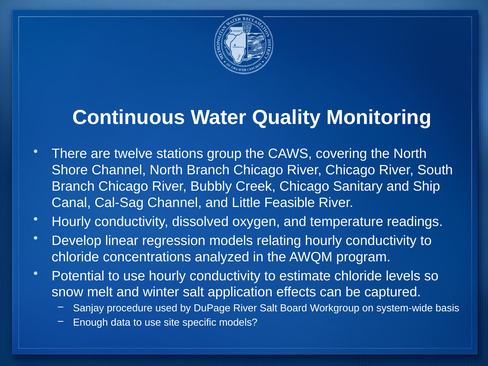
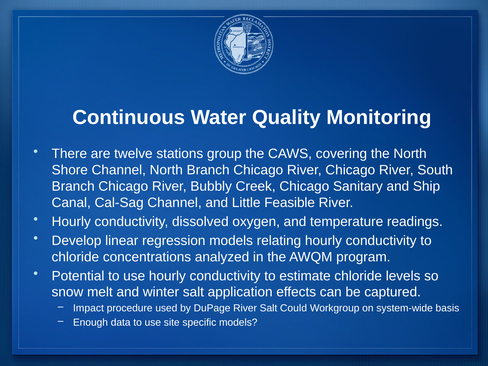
Sanjay: Sanjay -> Impact
Board: Board -> Could
